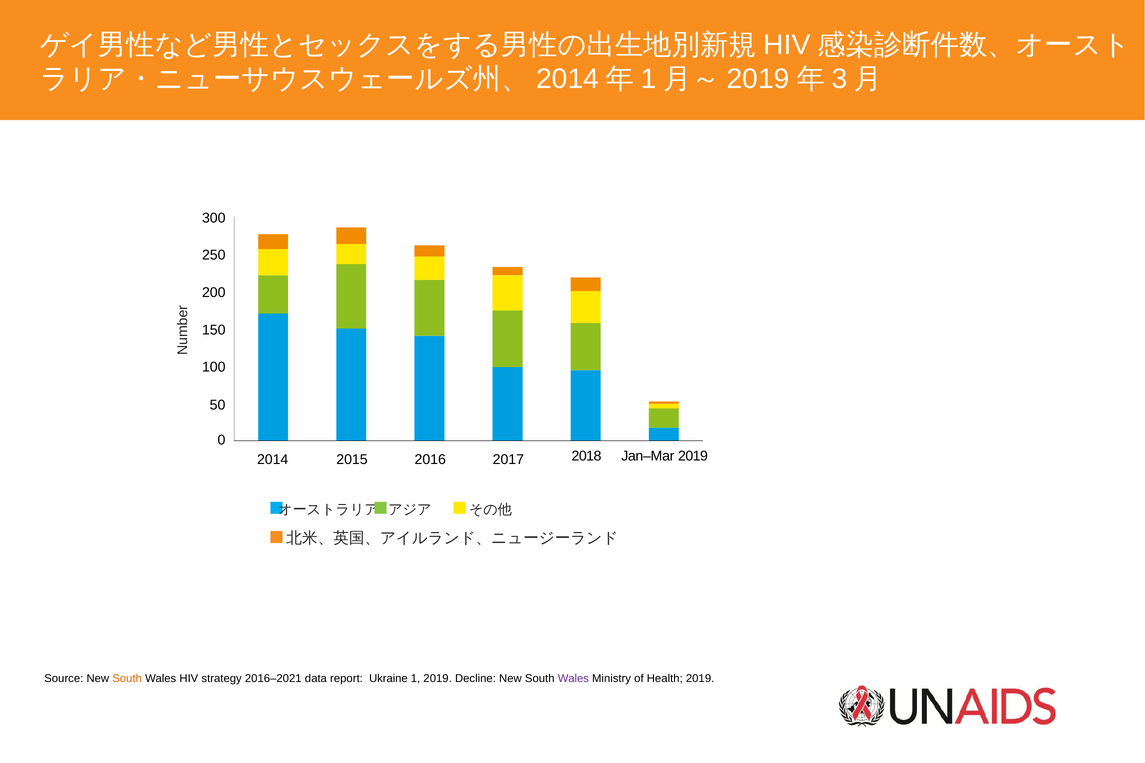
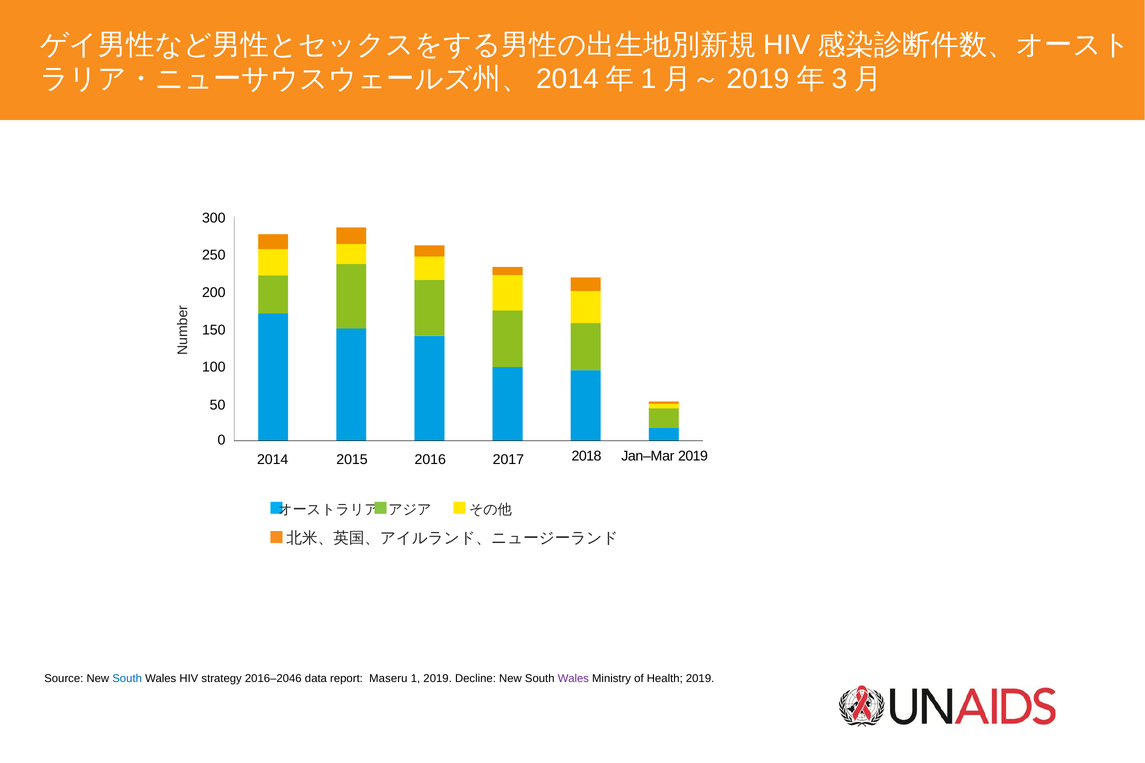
South at (127, 679) colour: orange -> blue
2016–2021: 2016–2021 -> 2016–2046
Ukraine: Ukraine -> Maseru
